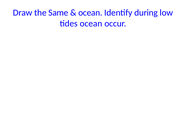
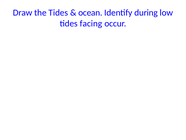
the Same: Same -> Tides
tides ocean: ocean -> facing
